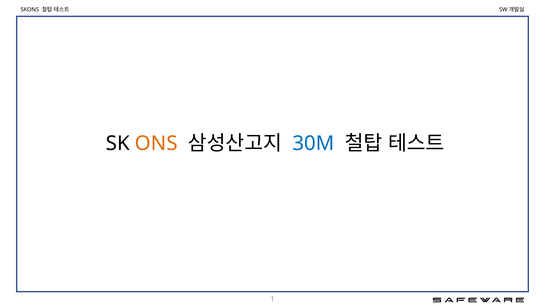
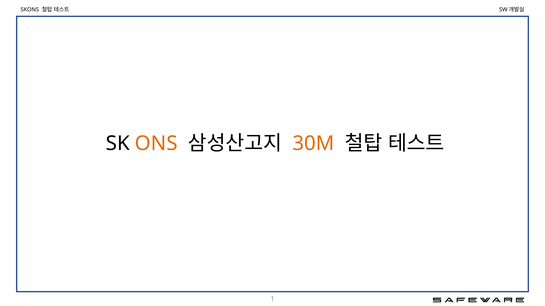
30M colour: blue -> orange
